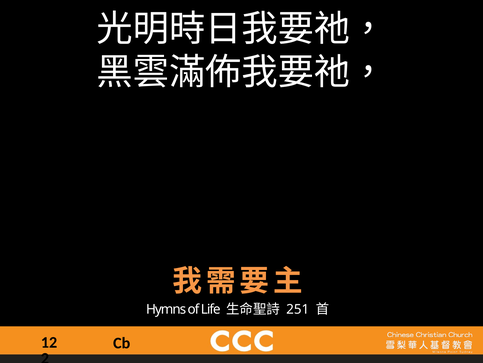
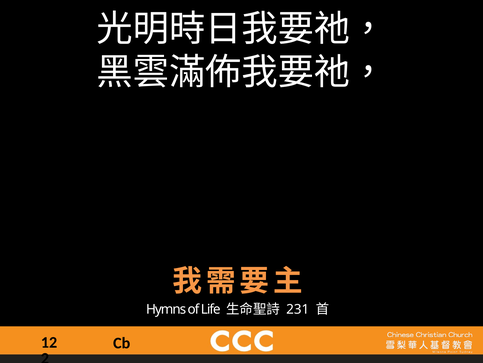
251: 251 -> 231
